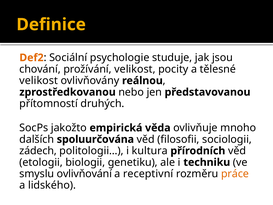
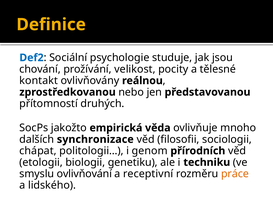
Def2 colour: orange -> blue
velikost at (39, 81): velikost -> kontakt
spoluurčována: spoluurčována -> synchronizace
zádech: zádech -> chápat
kultura: kultura -> genom
